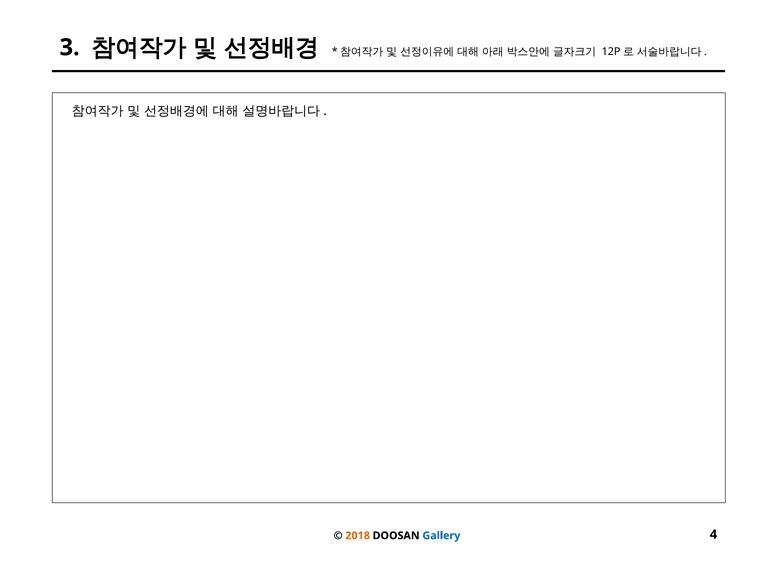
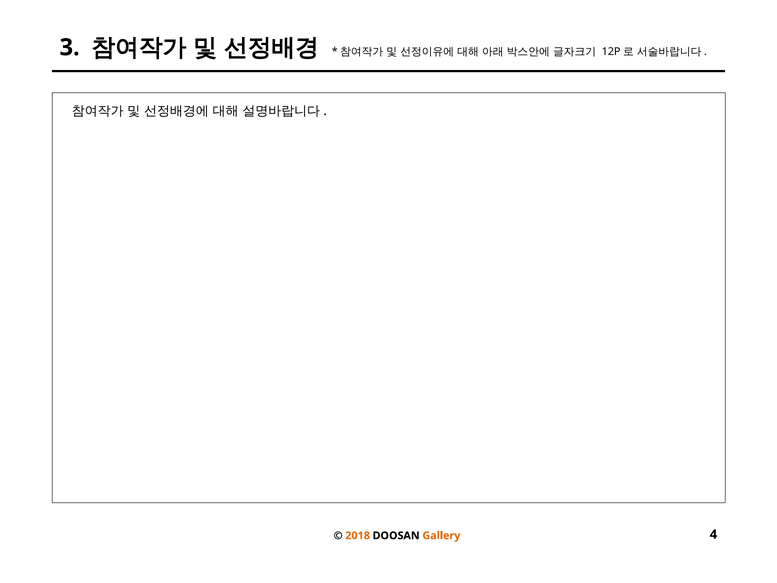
Gallery colour: blue -> orange
